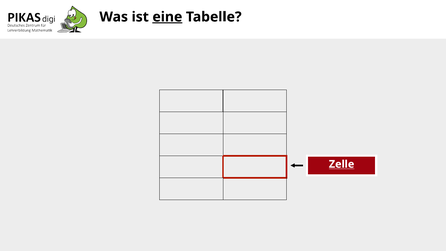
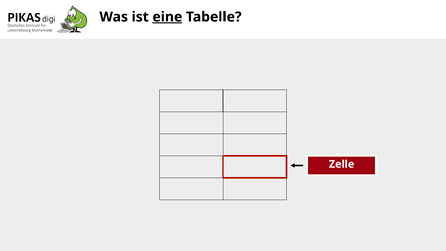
Zelle underline: present -> none
